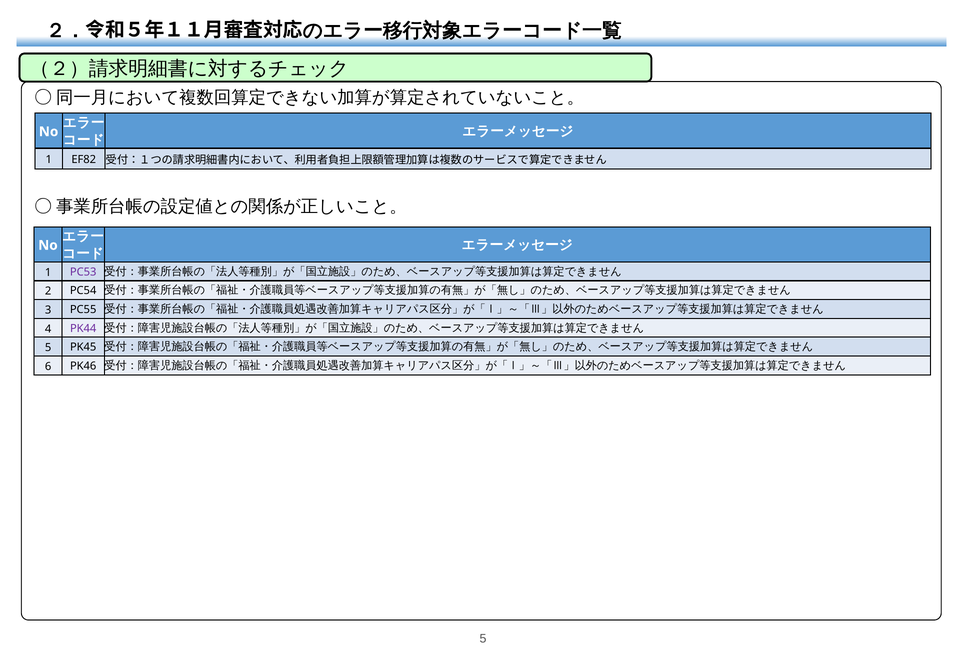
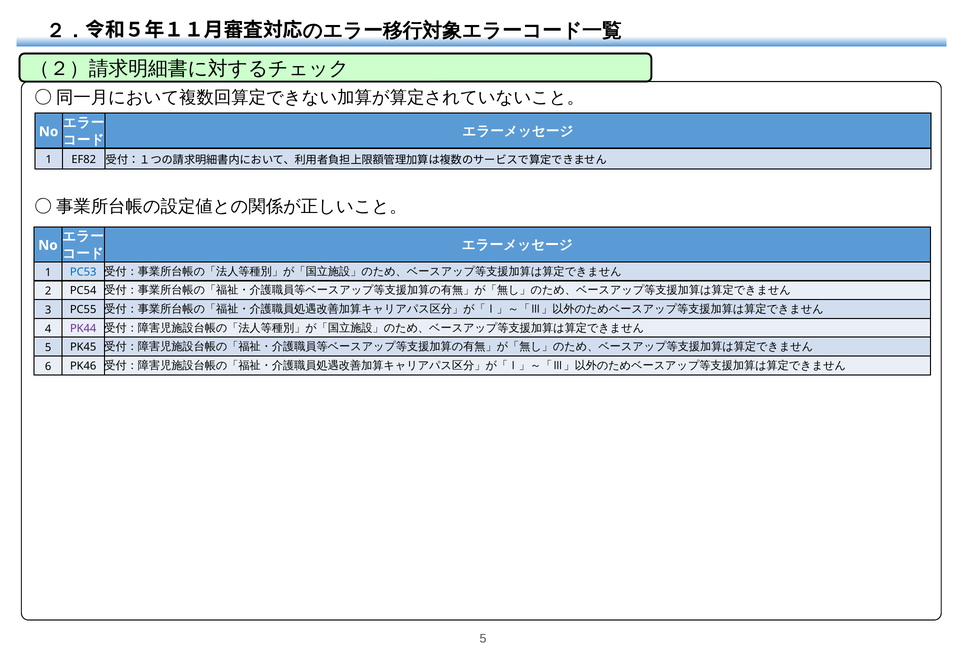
PC53 colour: purple -> blue
